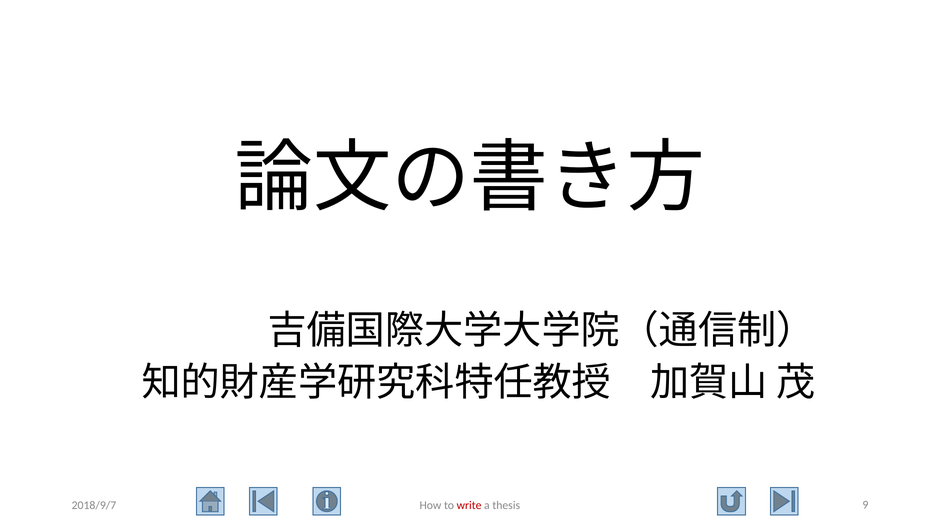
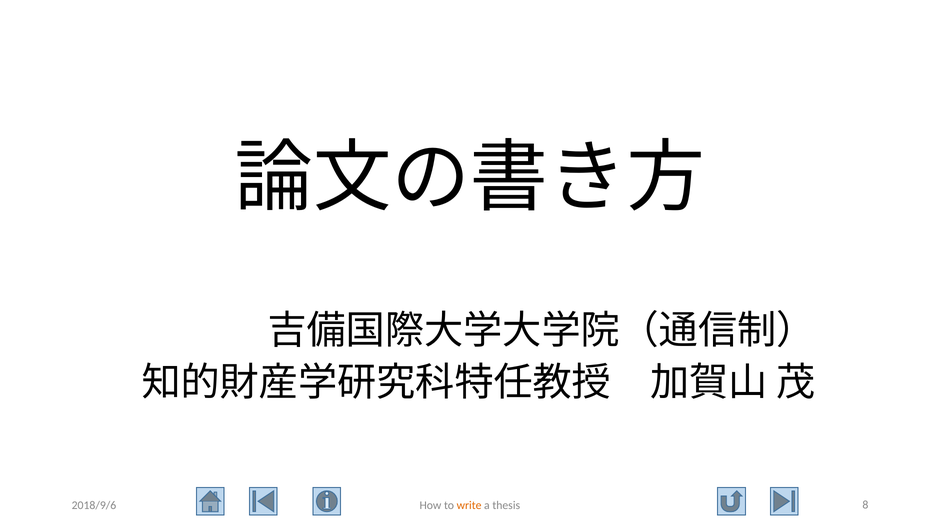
2018/9/7: 2018/9/7 -> 2018/9/6
write colour: red -> orange
9: 9 -> 8
